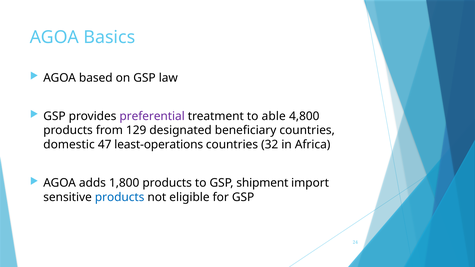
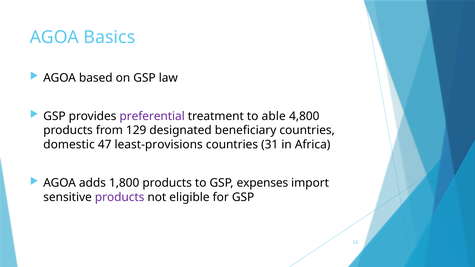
least-operations: least-operations -> least-provisions
32: 32 -> 31
shipment: shipment -> expenses
products at (120, 197) colour: blue -> purple
